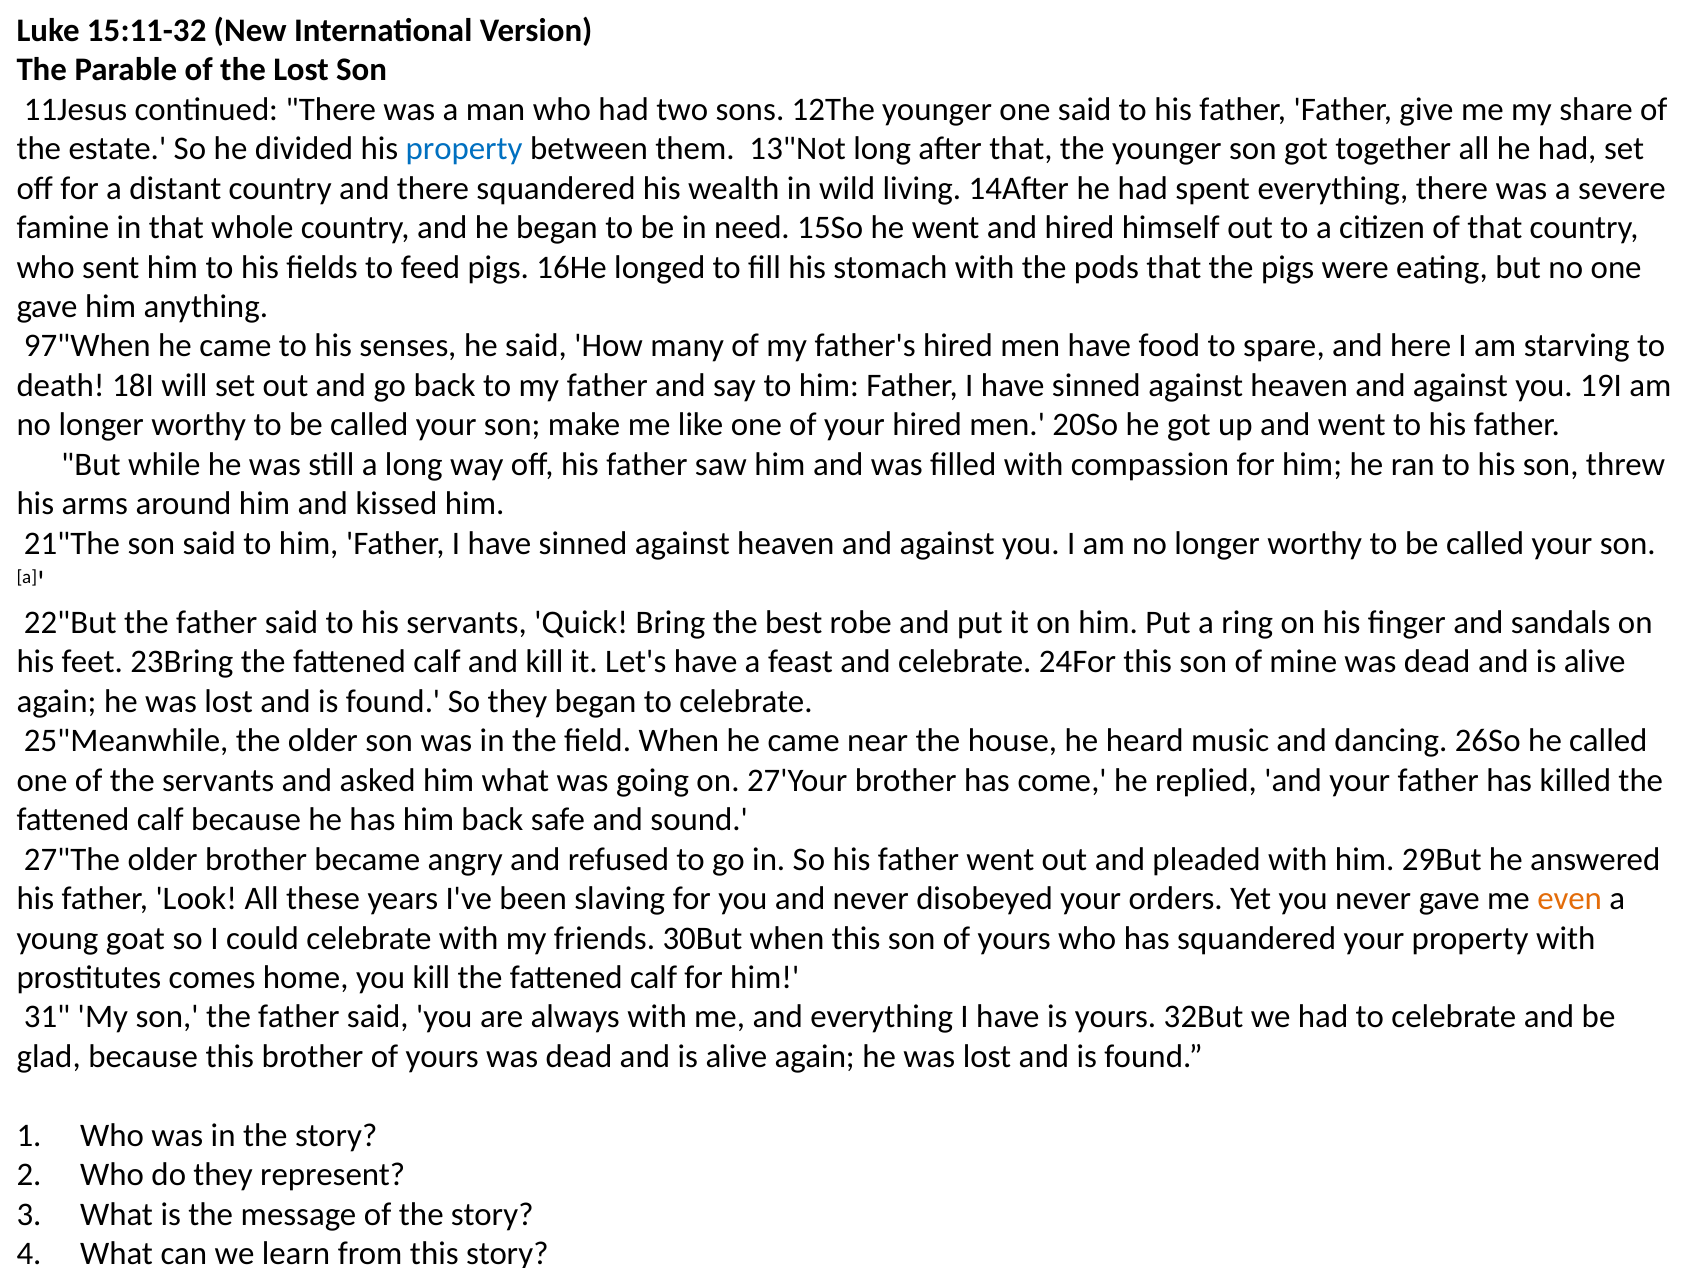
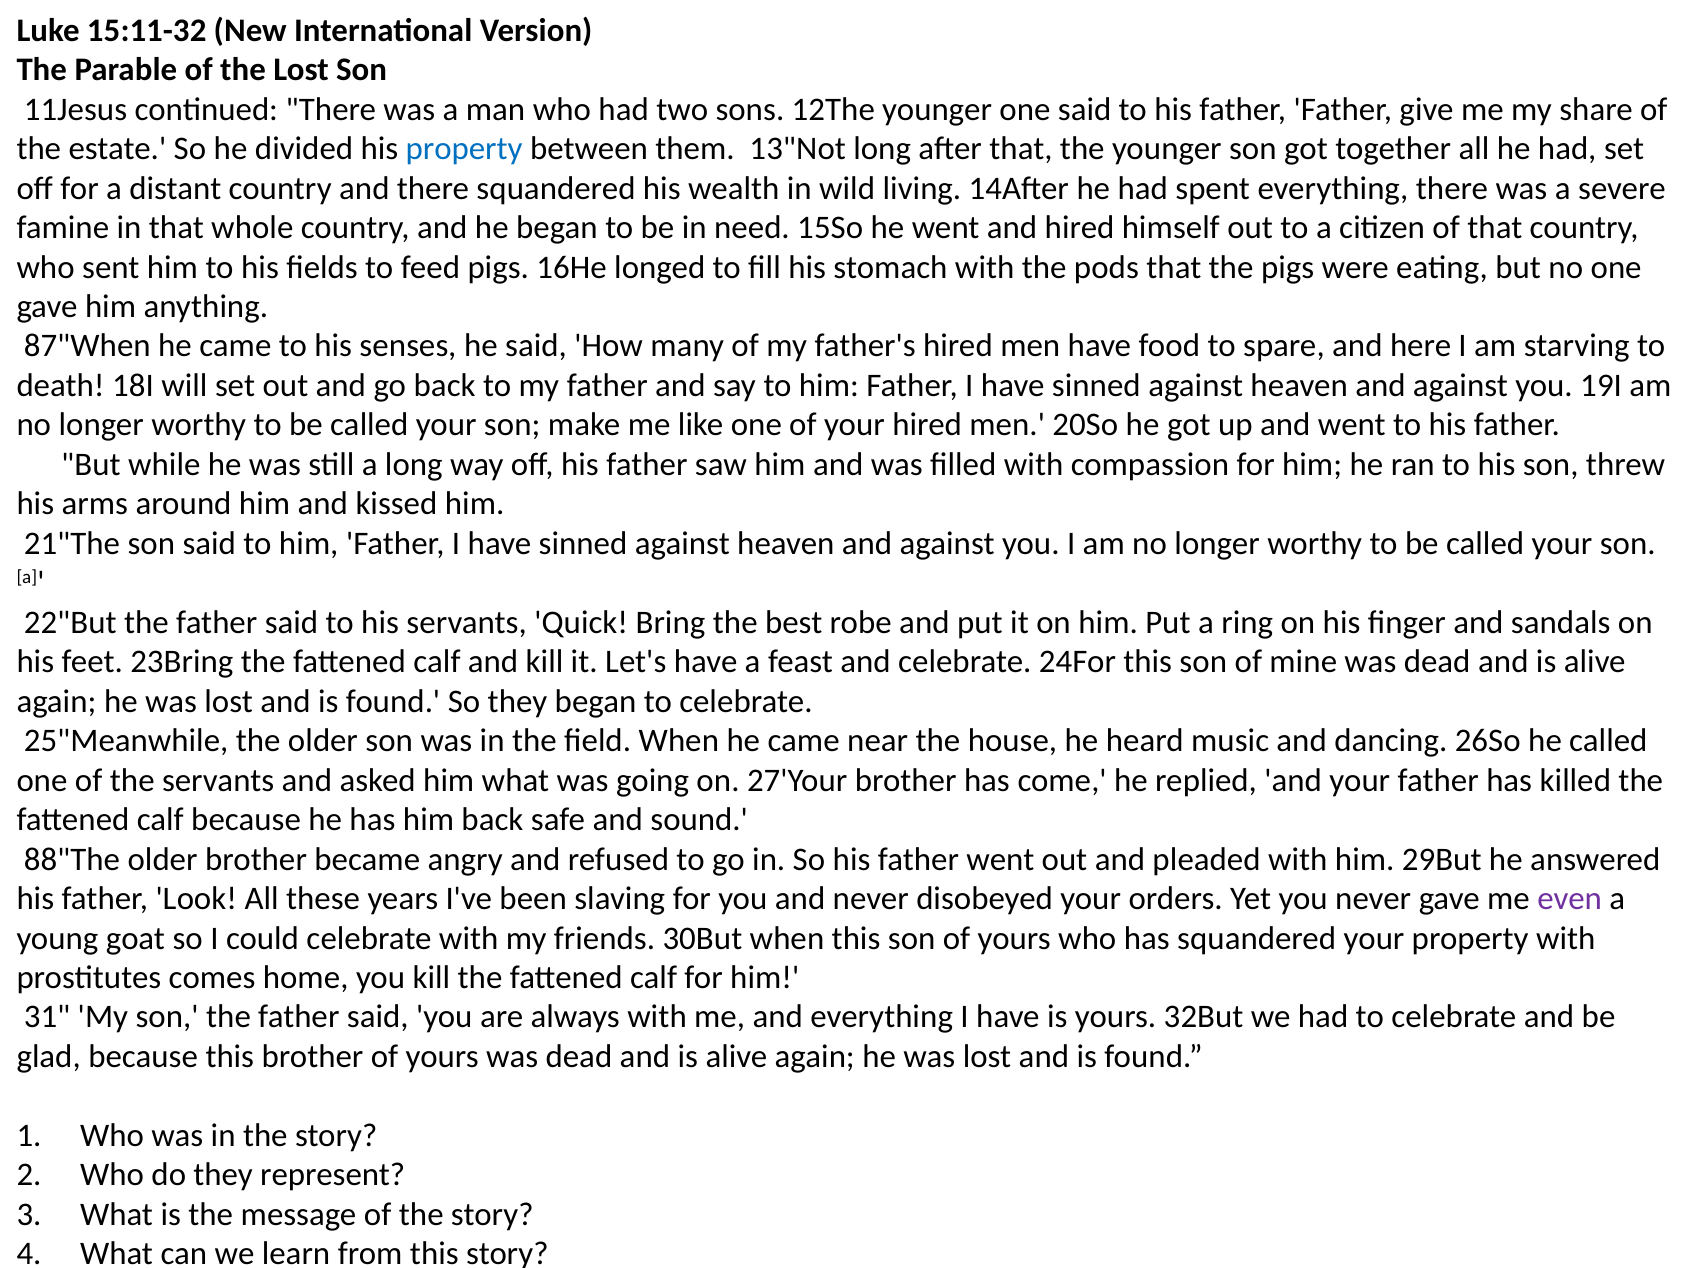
97"When: 97"When -> 87"When
27"The: 27"The -> 88"The
even colour: orange -> purple
